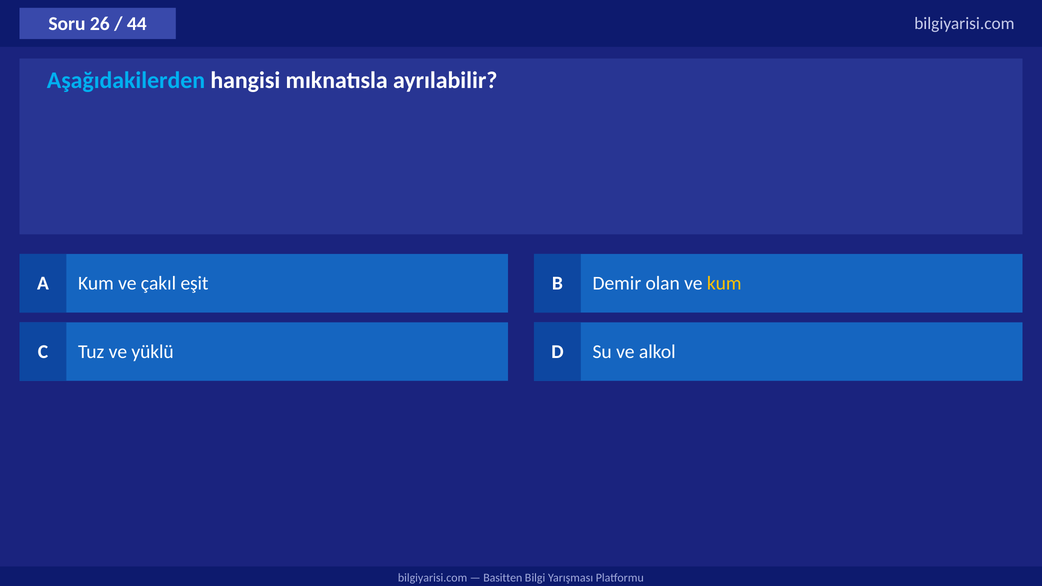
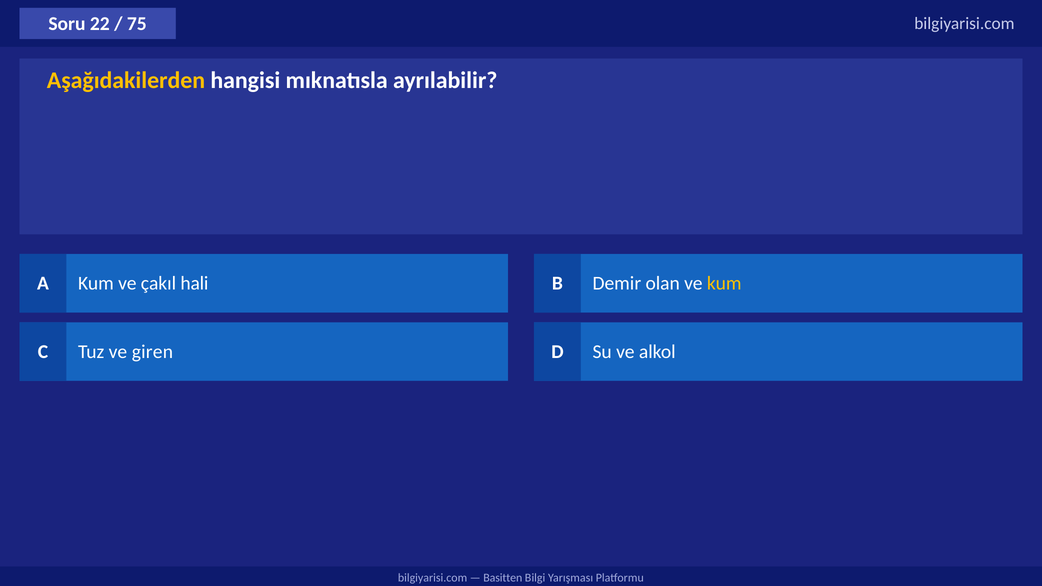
26: 26 -> 22
44: 44 -> 75
Aşağıdakilerden colour: light blue -> yellow
eşit: eşit -> hali
yüklü: yüklü -> giren
